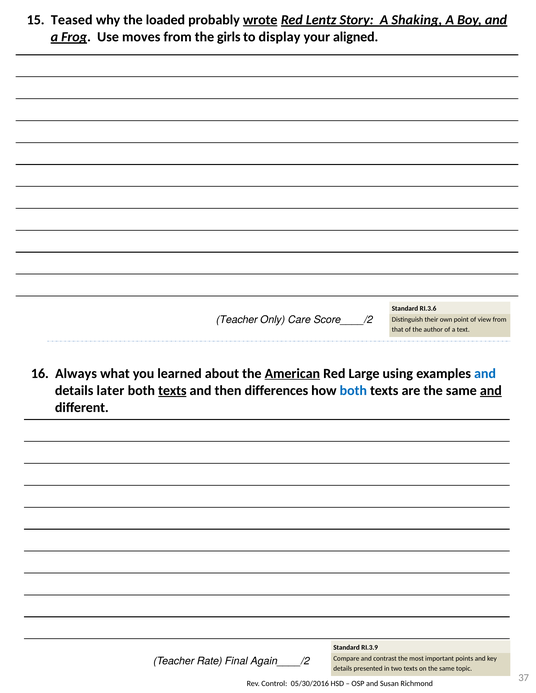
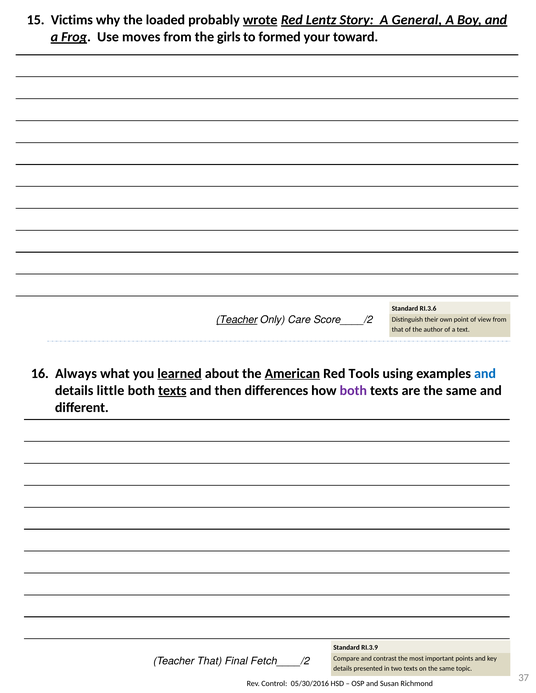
Teased: Teased -> Victims
Shaking: Shaking -> General
display: display -> formed
aligned: aligned -> toward
Teacher at (237, 320) underline: none -> present
learned underline: none -> present
Large: Large -> Tools
later: later -> little
both at (353, 391) colour: blue -> purple
and at (491, 391) underline: present -> none
Teacher Rate: Rate -> That
Again____/2: Again____/2 -> Fetch____/2
